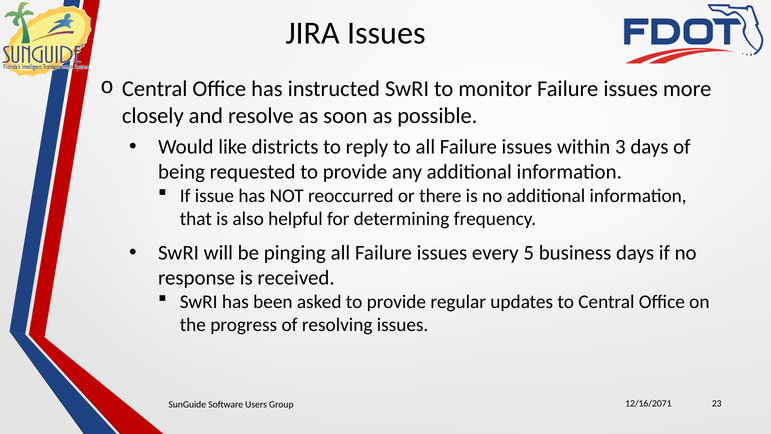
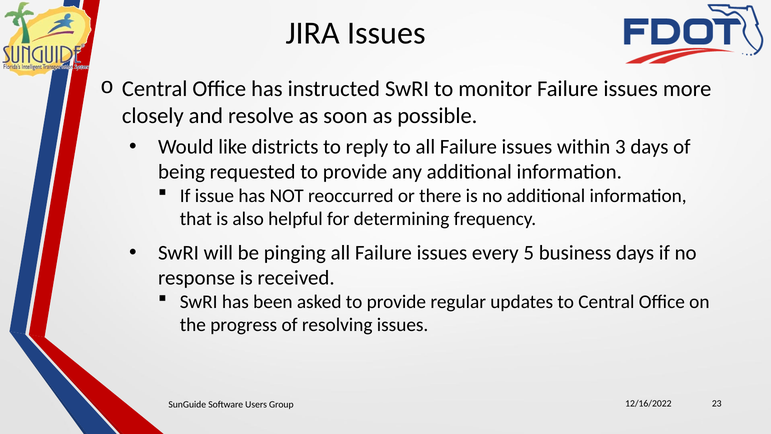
12/16/2071: 12/16/2071 -> 12/16/2022
